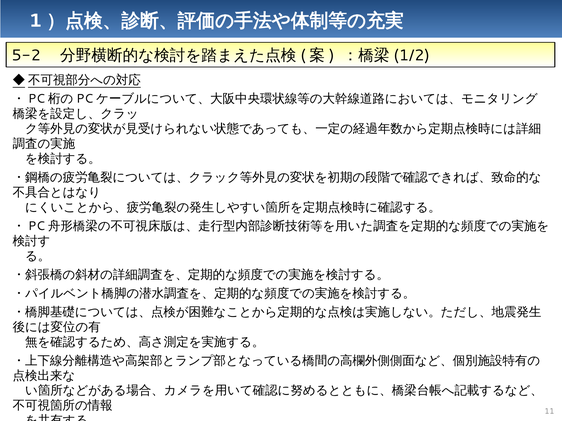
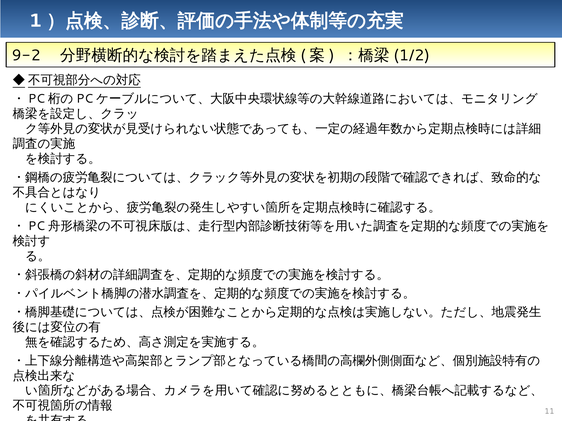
5-2: 5-2 -> 9-2
